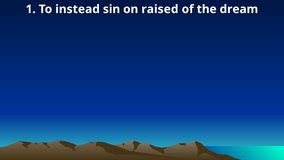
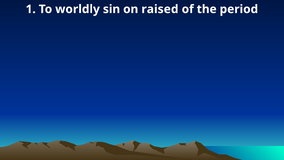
instead: instead -> worldly
dream: dream -> period
